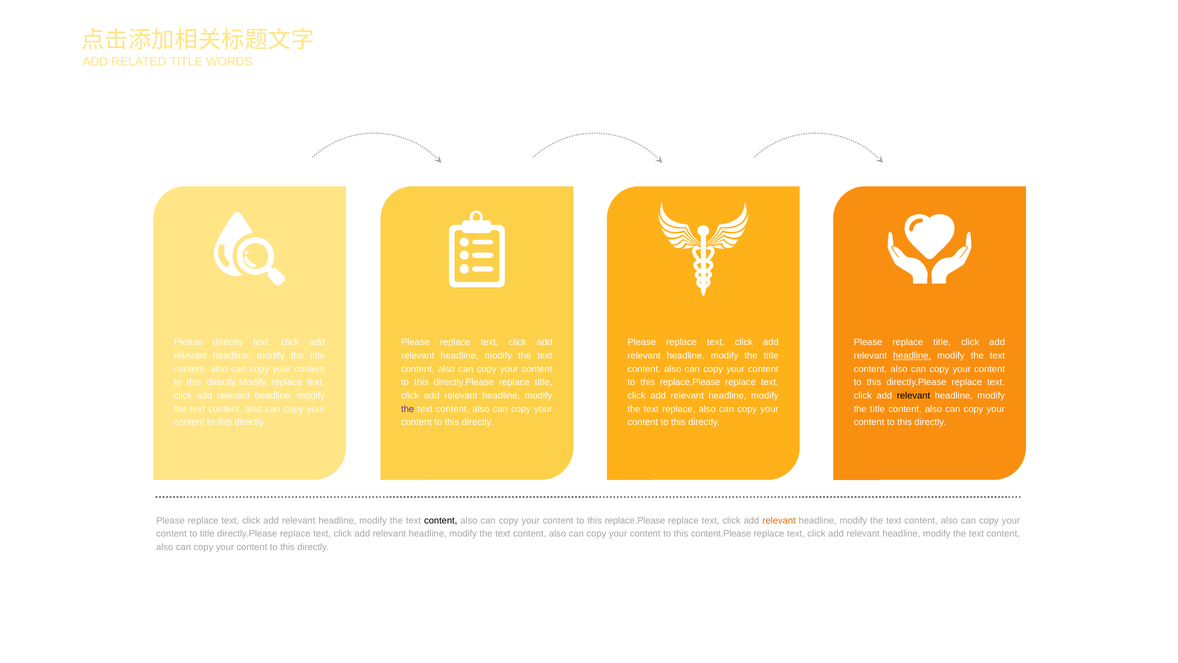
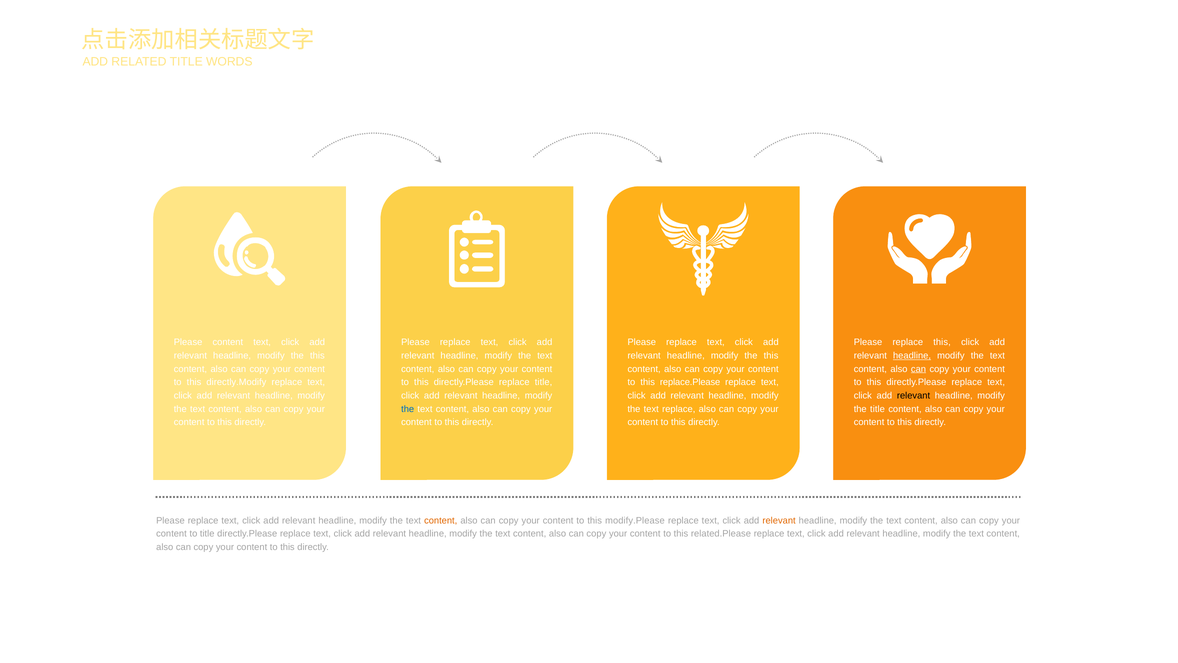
Please directly: directly -> content
Please replace title: title -> this
title at (317, 355): title -> this
title at (771, 355): title -> this
can at (918, 369) underline: none -> present
the at (408, 409) colour: purple -> blue
content at (441, 520) colour: black -> orange
replace.Please at (635, 520): replace.Please -> modify.Please
content.Please: content.Please -> related.Please
